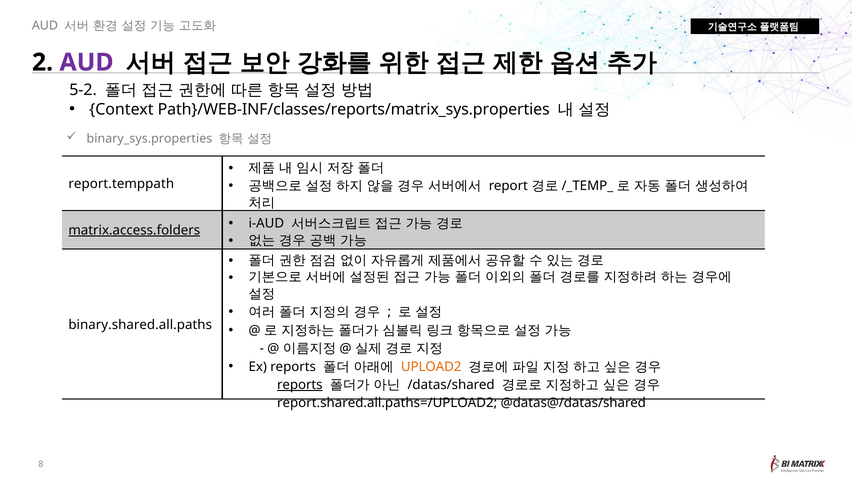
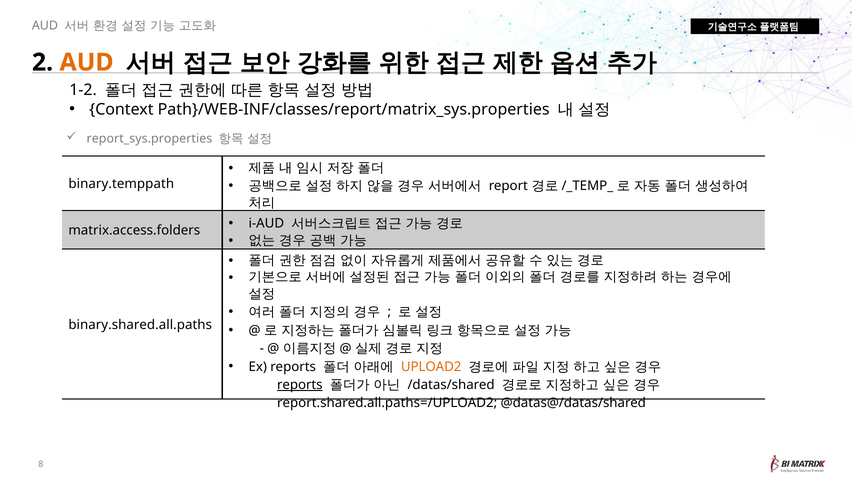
AUD at (87, 62) colour: purple -> orange
5-2: 5-2 -> 1-2
Path}/WEB-INF/classes/reports/matrix_sys.properties: Path}/WEB-INF/classes/reports/matrix_sys.properties -> Path}/WEB-INF/classes/report/matrix_sys.properties
binary_sys.properties: binary_sys.properties -> report_sys.properties
report.temppath: report.temppath -> binary.temppath
matrix.access.folders underline: present -> none
